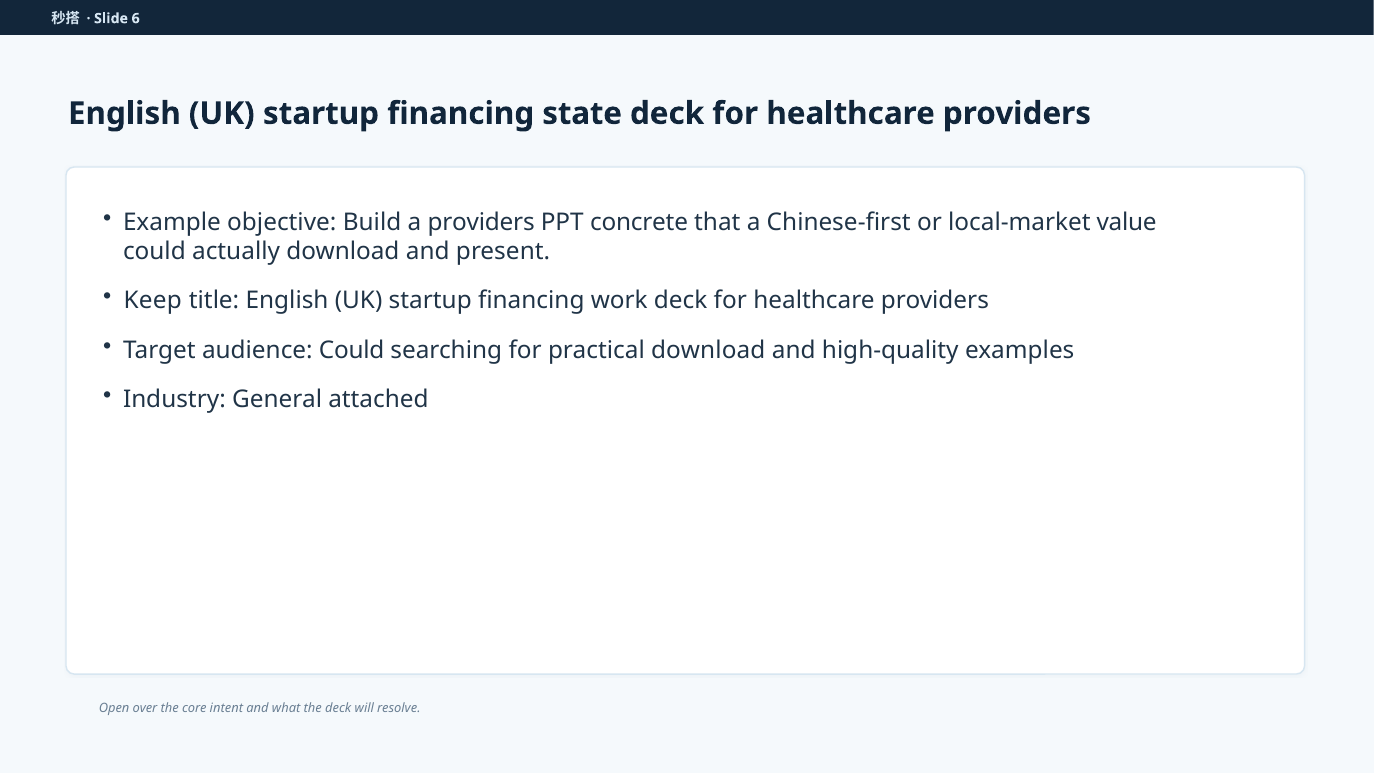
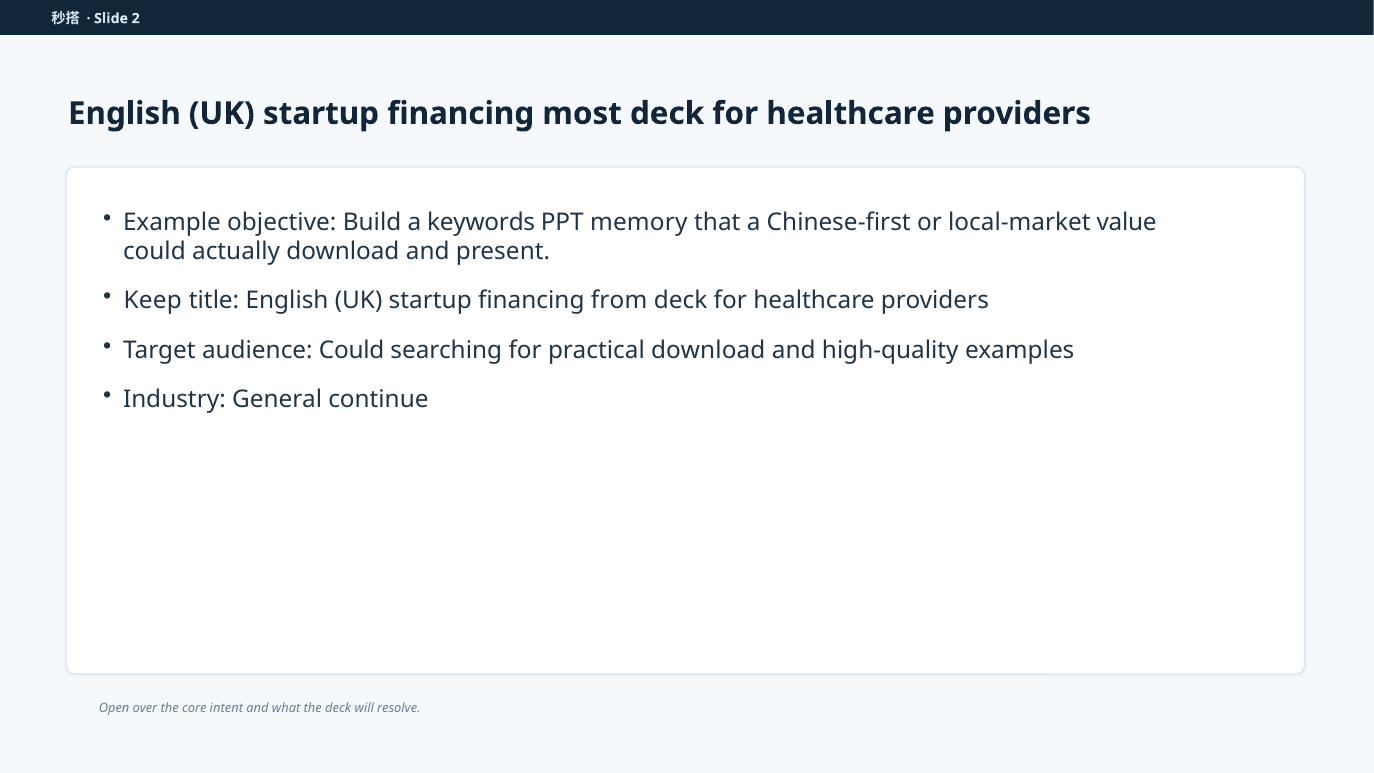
6: 6 -> 2
state: state -> most
a providers: providers -> keywords
concrete: concrete -> memory
work: work -> from
attached: attached -> continue
